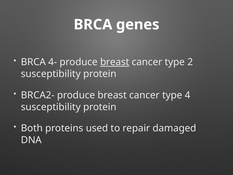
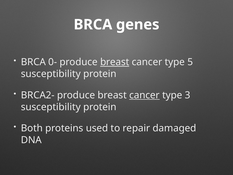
4-: 4- -> 0-
2: 2 -> 5
cancer at (144, 95) underline: none -> present
4: 4 -> 3
